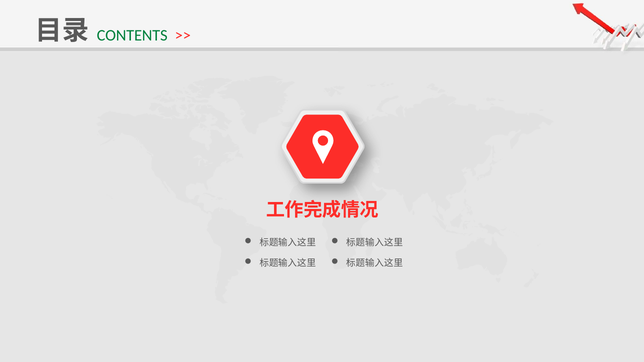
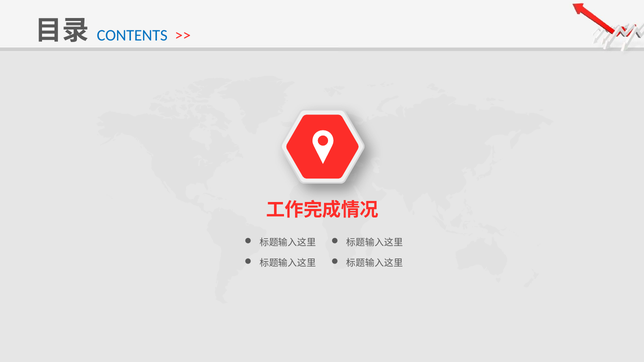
CONTENTS colour: green -> blue
